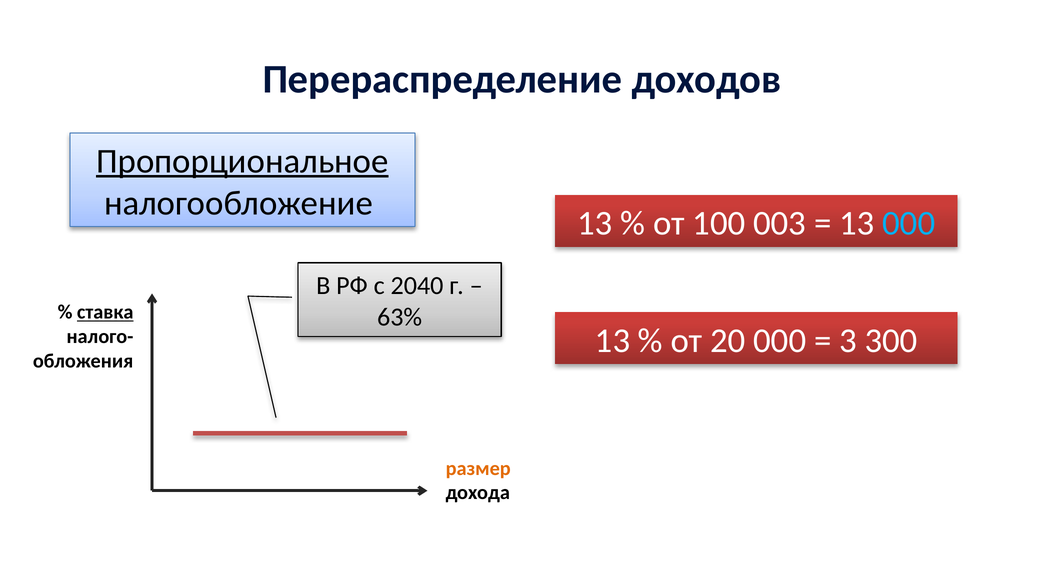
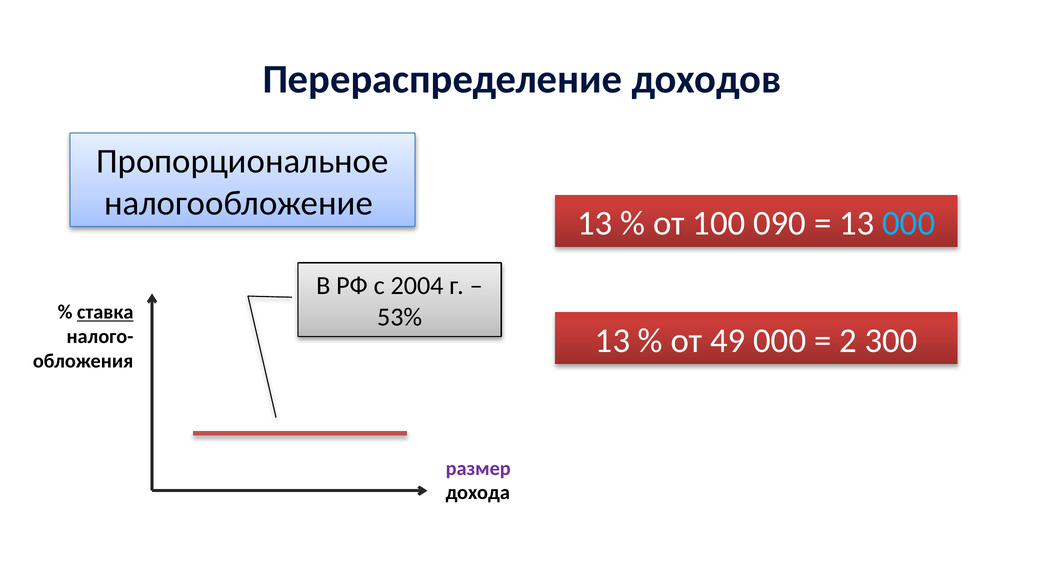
Пропорциональное underline: present -> none
003: 003 -> 090
2040: 2040 -> 2004
63%: 63% -> 53%
20: 20 -> 49
3: 3 -> 2
размер colour: orange -> purple
